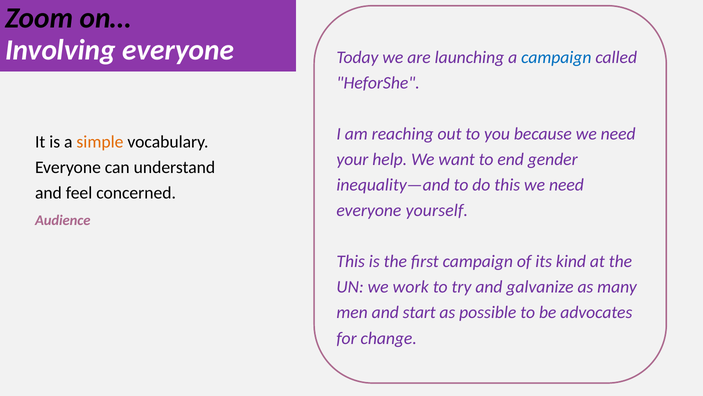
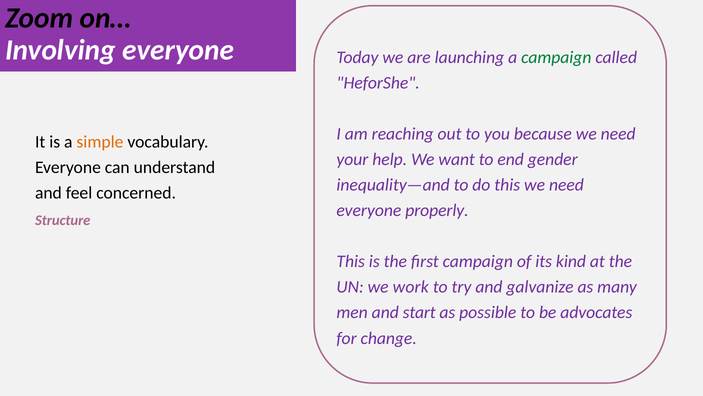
campaign at (556, 57) colour: blue -> green
yourself: yourself -> properly
Audience: Audience -> Structure
